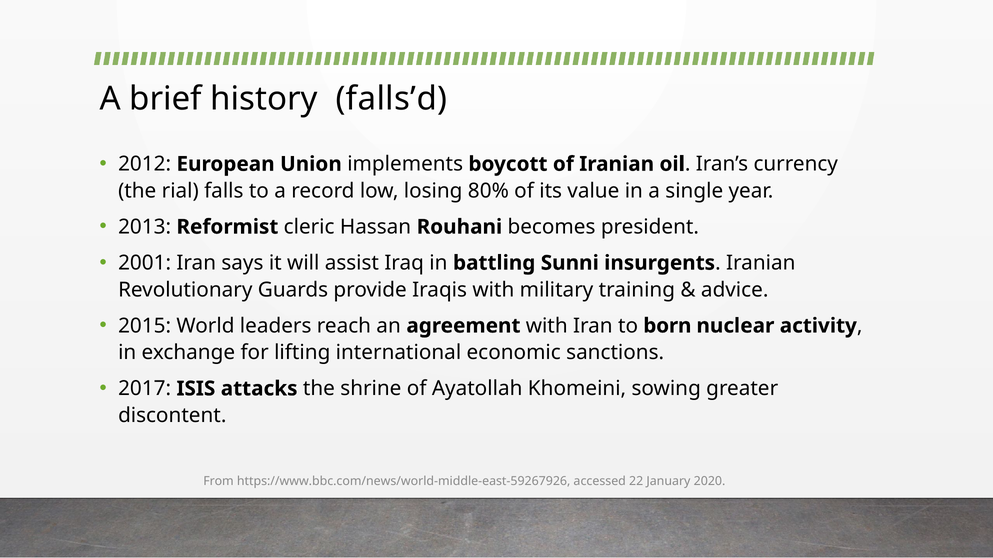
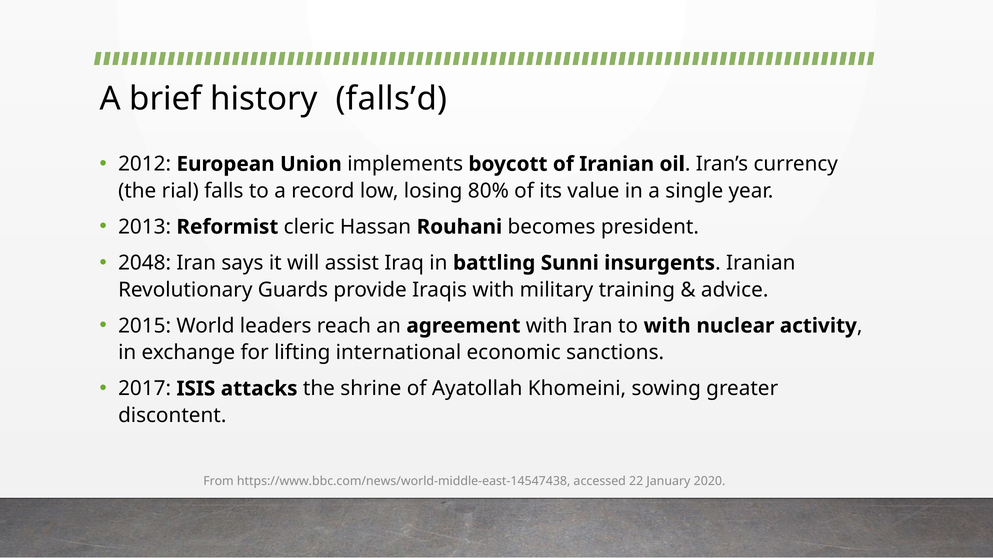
2001: 2001 -> 2048
to born: born -> with
https://www.bbc.com/news/world-middle-east-59267926: https://www.bbc.com/news/world-middle-east-59267926 -> https://www.bbc.com/news/world-middle-east-14547438
